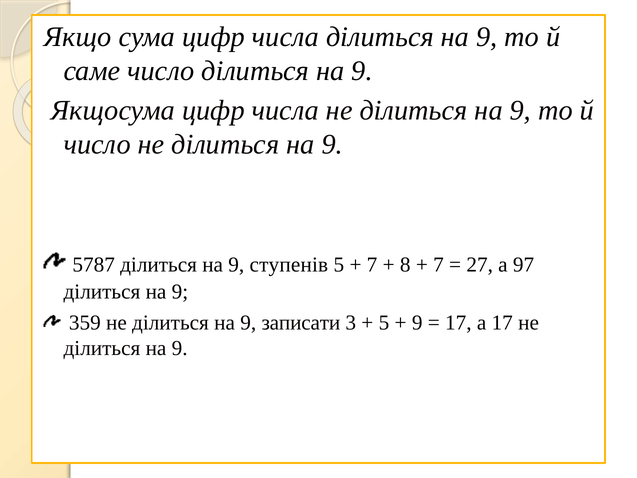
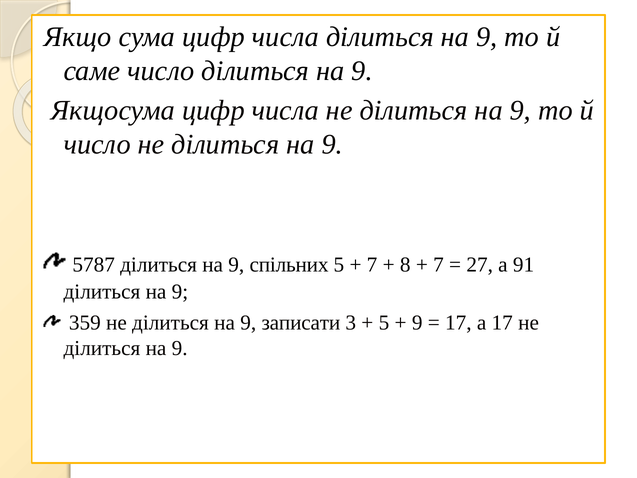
ступенів: ступенів -> спільних
97: 97 -> 91
